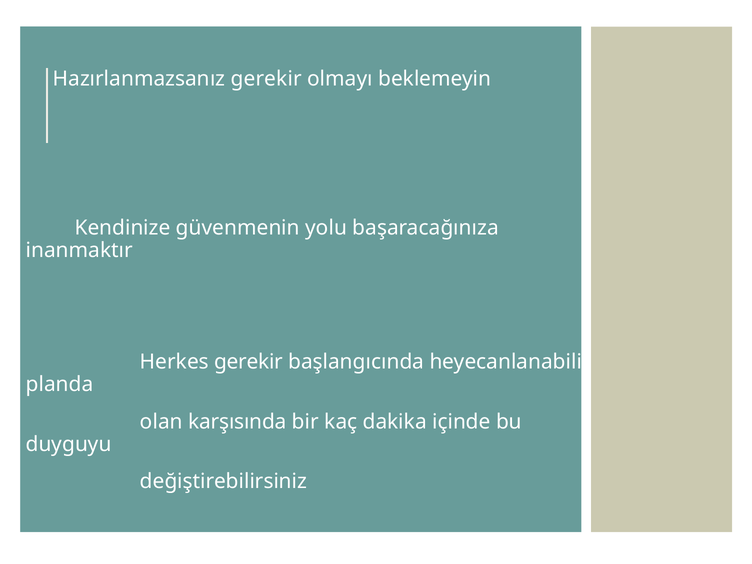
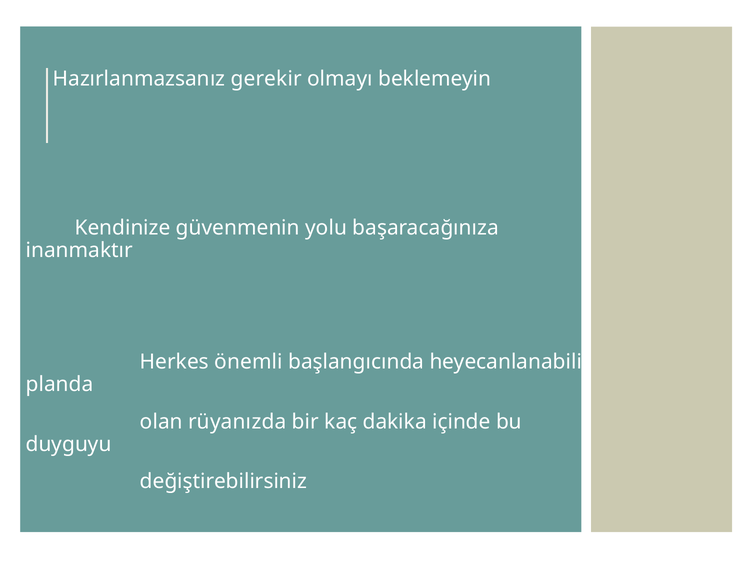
Herkes gerekir: gerekir -> önemli
karşısında: karşısında -> rüyanızda
